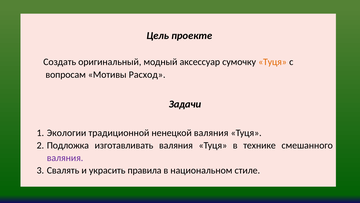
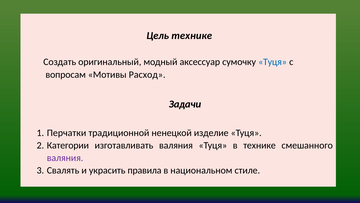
Цель проекте: проекте -> технике
Туця at (272, 62) colour: orange -> blue
Экологии: Экологии -> Перчатки
ненецкой валяния: валяния -> изделие
Подложка: Подложка -> Категории
